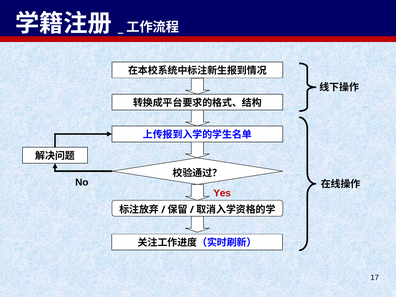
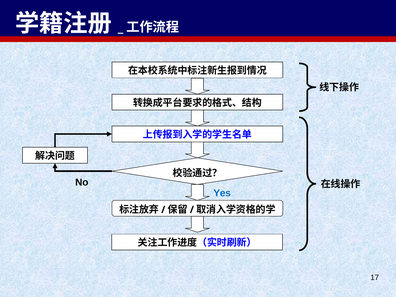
Yes colour: red -> blue
